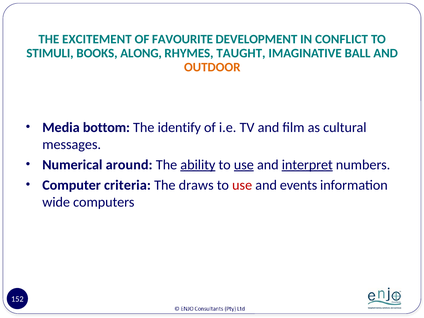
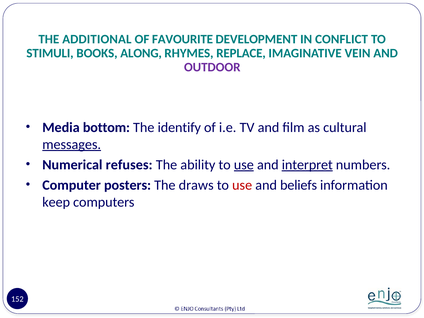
EXCITEMENT: EXCITEMENT -> ADDITIONAL
TAUGHT: TAUGHT -> REPLACE
BALL: BALL -> VEIN
OUTDOOR colour: orange -> purple
messages underline: none -> present
around: around -> refuses
ability underline: present -> none
criteria: criteria -> posters
events: events -> beliefs
wide: wide -> keep
